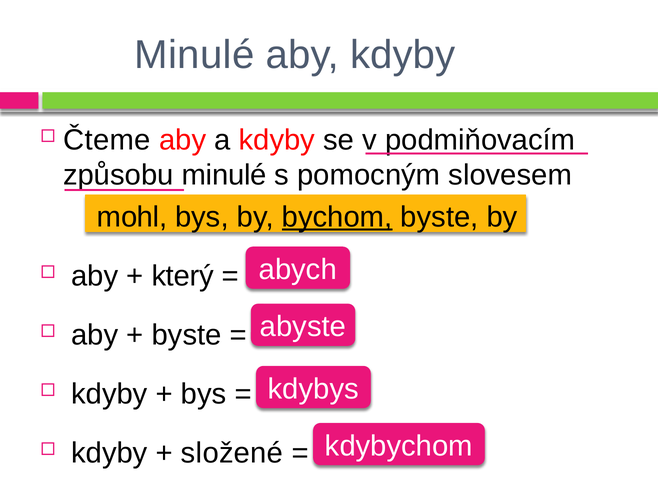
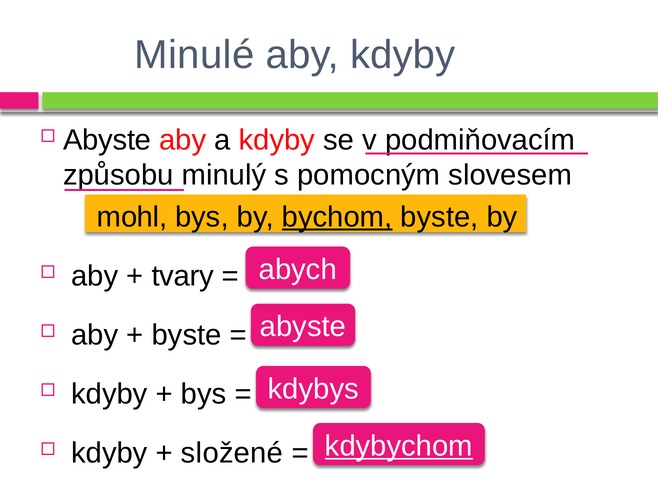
Čteme at (107, 140): Čteme -> Abyste
způsobu minulé: minulé -> minulý
který: který -> tvary
kdybychom underline: none -> present
